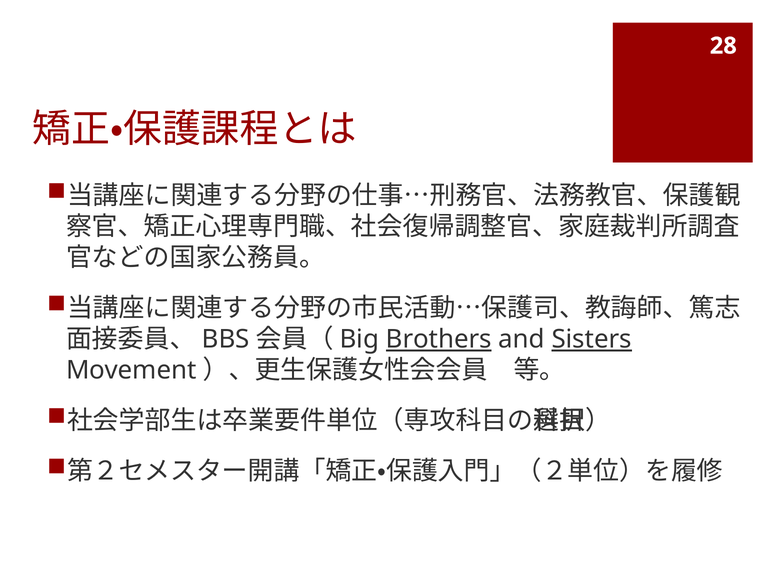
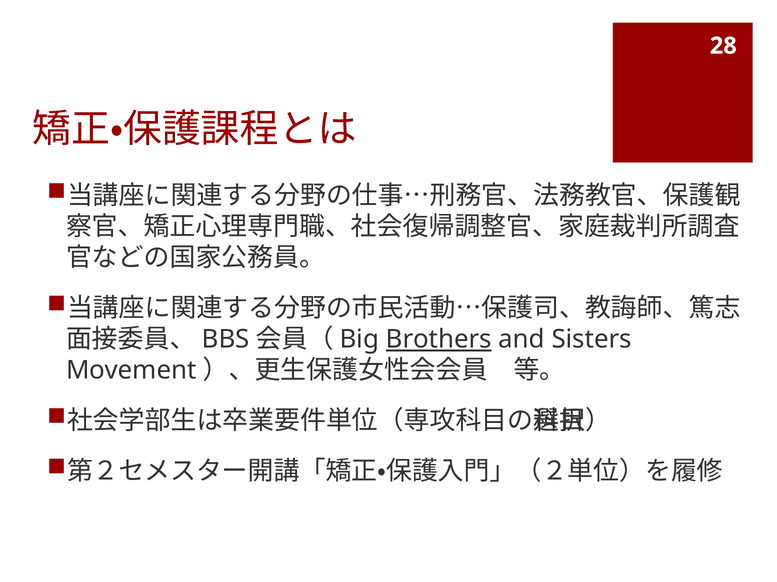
Sisters underline: present -> none
